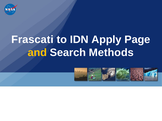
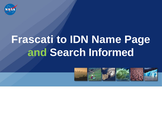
Apply: Apply -> Name
and colour: yellow -> light green
Methods: Methods -> Informed
